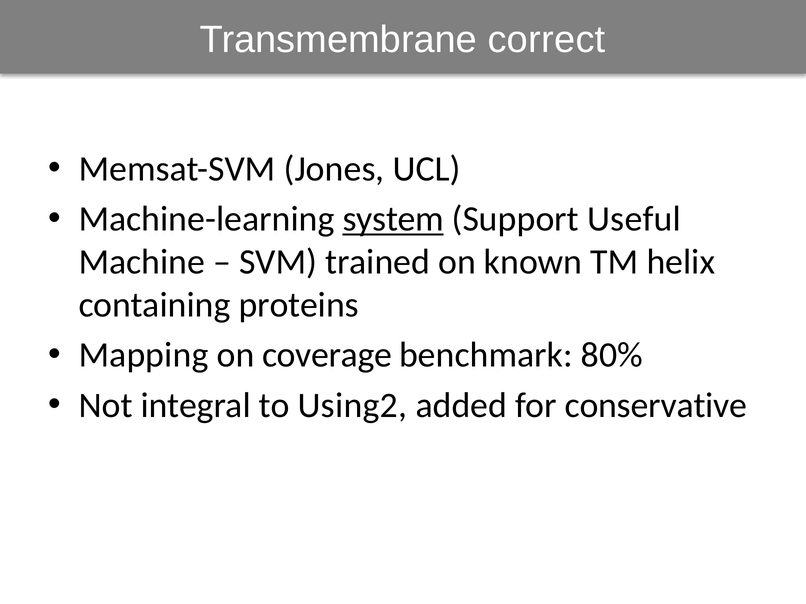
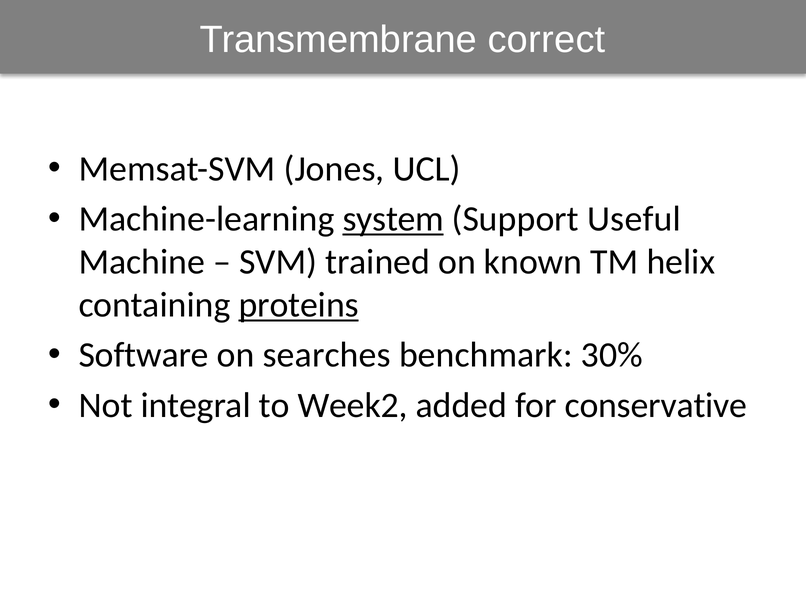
proteins underline: none -> present
Mapping: Mapping -> Software
coverage: coverage -> searches
80%: 80% -> 30%
Using2: Using2 -> Week2
